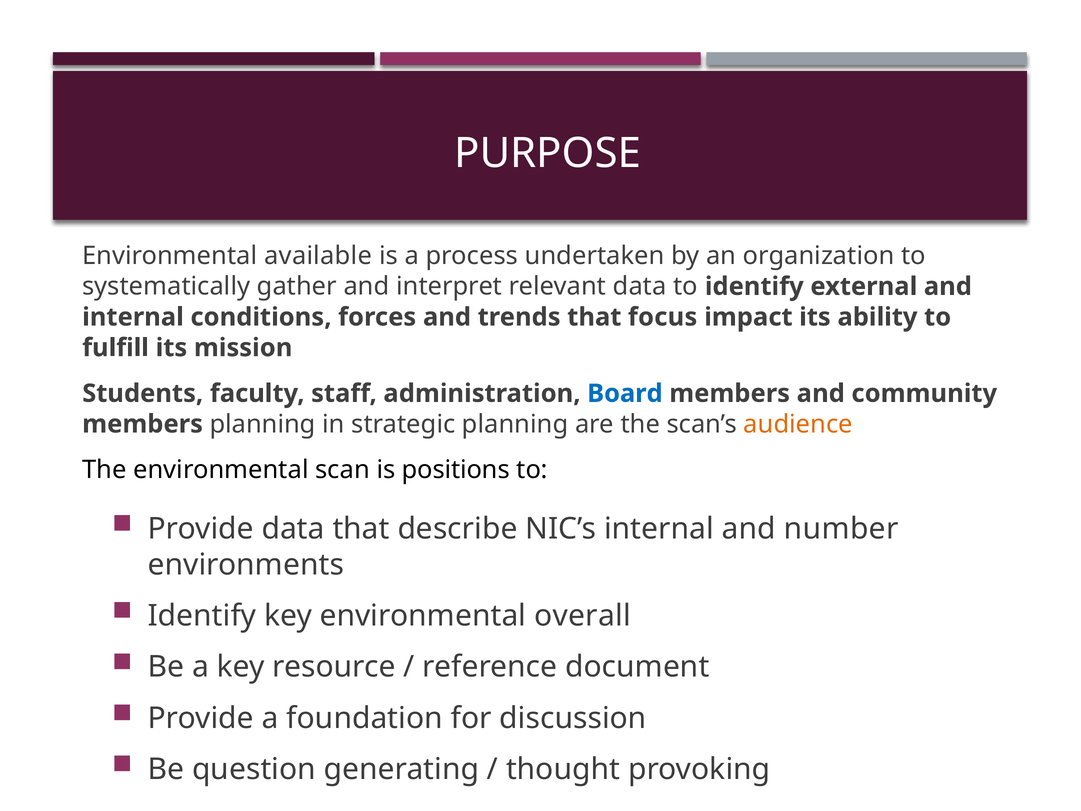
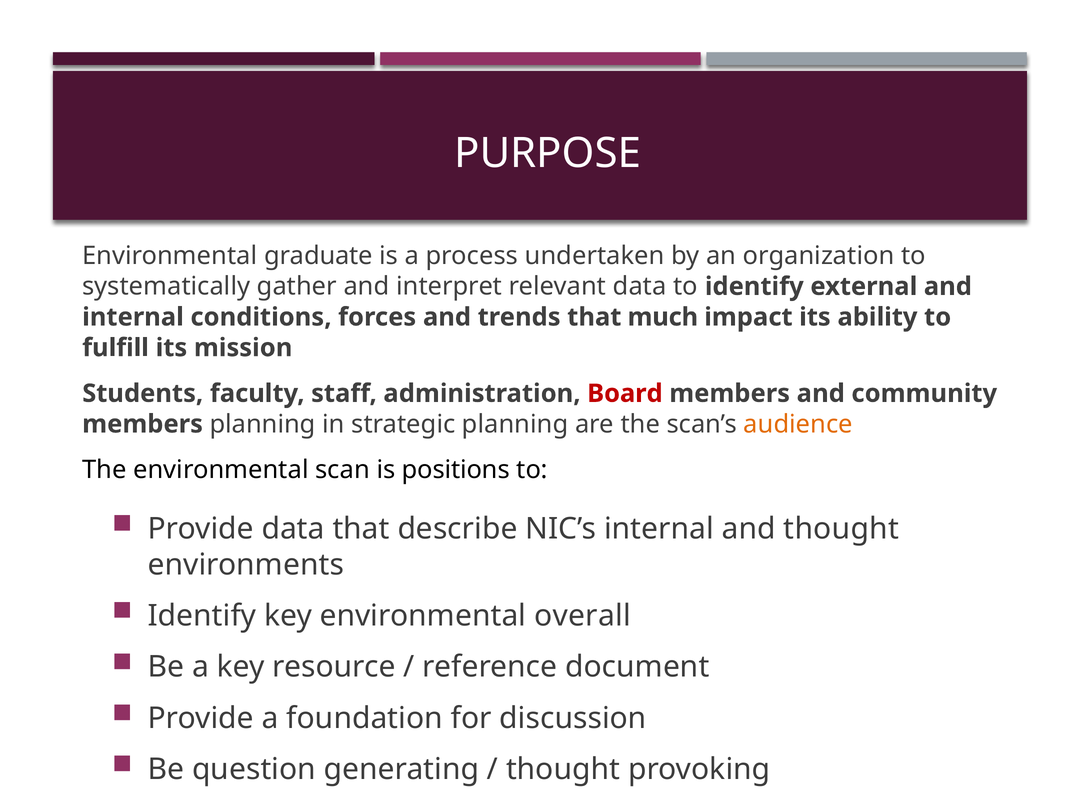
available: available -> graduate
focus: focus -> much
Board colour: blue -> red
and number: number -> thought
